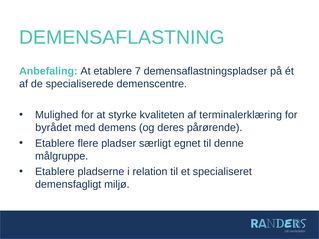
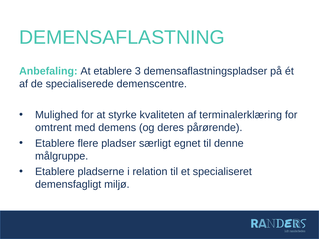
7: 7 -> 3
byrådet: byrådet -> omtrent
